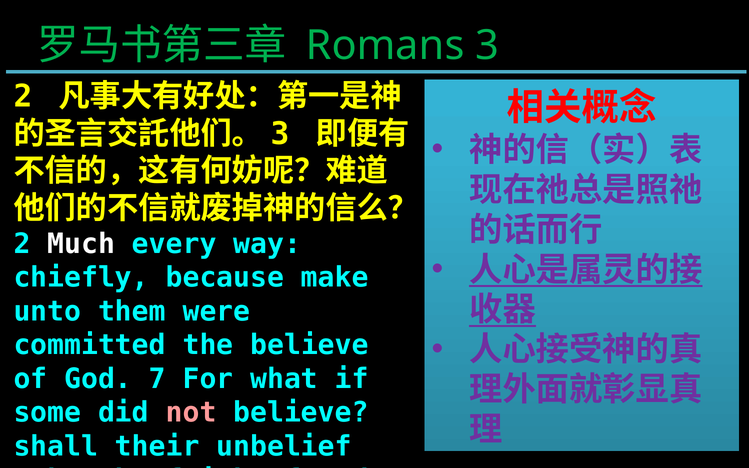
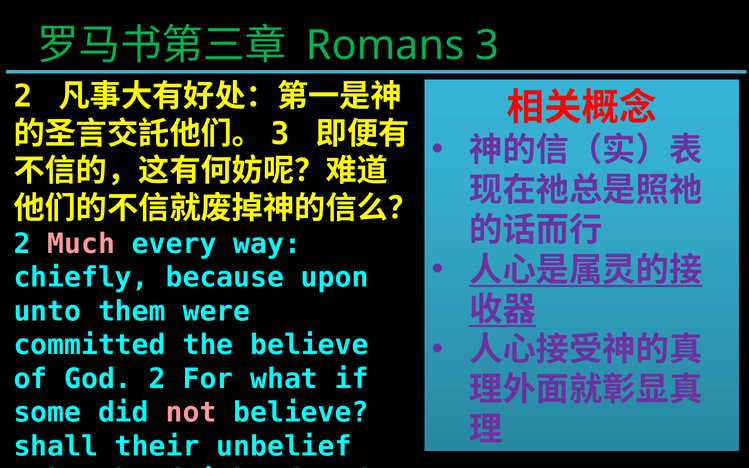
Much colour: white -> pink
because make: make -> upon
God 7: 7 -> 2
